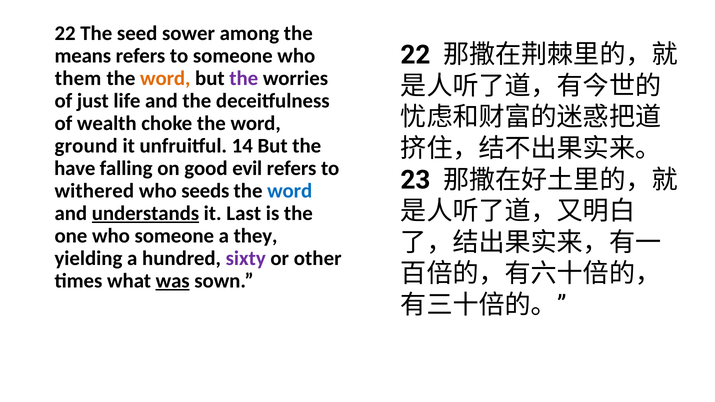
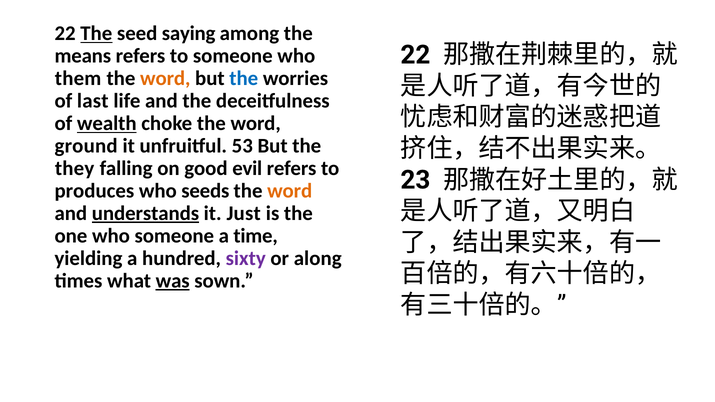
The at (96, 34) underline: none -> present
sower: sower -> saying
the at (244, 79) colour: purple -> blue
just: just -> last
wealth underline: none -> present
14: 14 -> 53
have: have -> they
withered: withered -> produces
word at (290, 191) colour: blue -> orange
Last: Last -> Just
they: they -> time
other: other -> along
